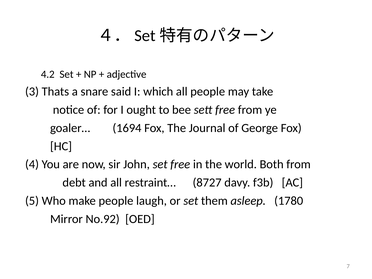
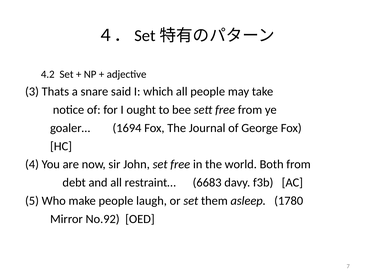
8727: 8727 -> 6683
